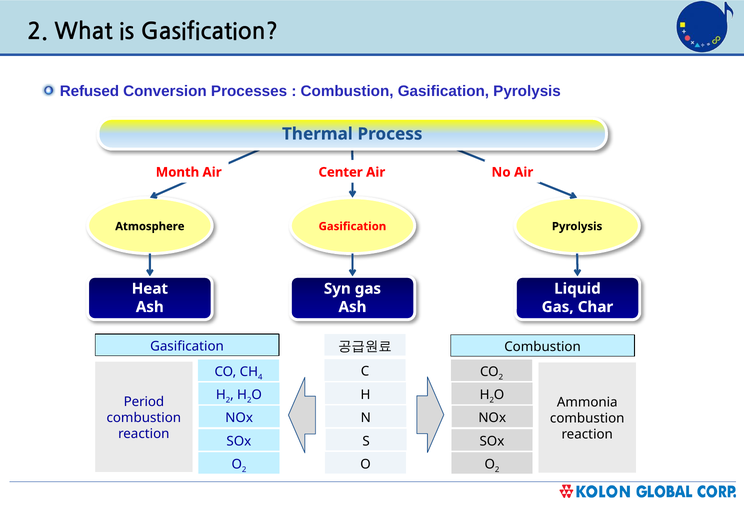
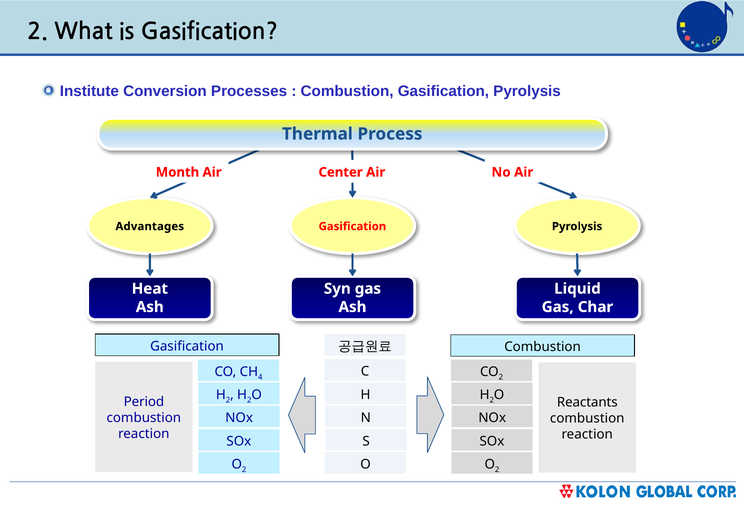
Refused: Refused -> Institute
Atmosphere: Atmosphere -> Advantages
Ammonia: Ammonia -> Reactants
